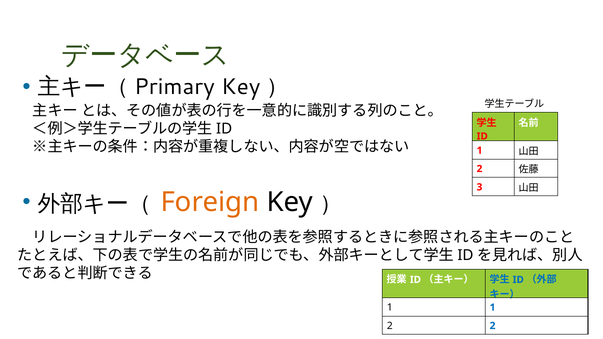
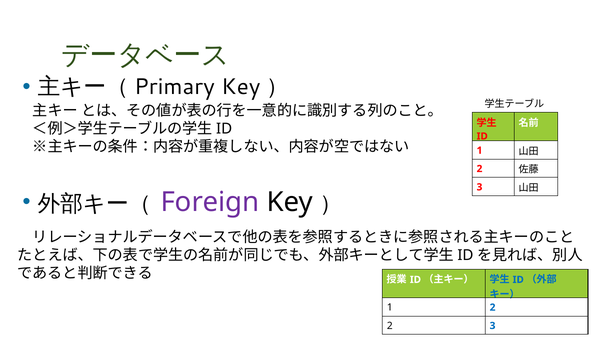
Foreign colour: orange -> purple
1 1: 1 -> 2
2 2: 2 -> 3
